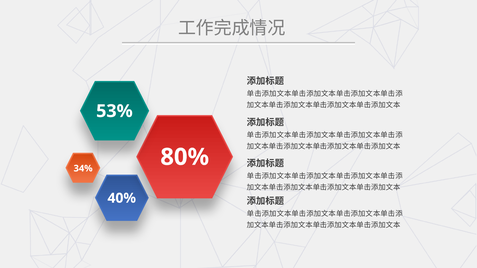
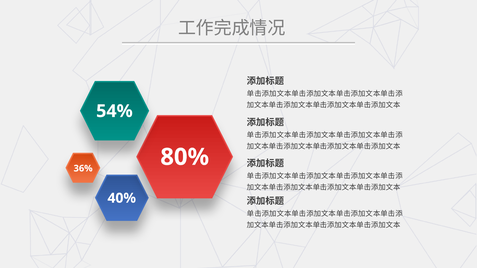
53%: 53% -> 54%
34%: 34% -> 36%
